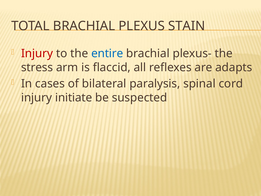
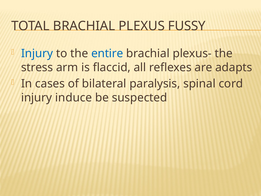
STAIN: STAIN -> FUSSY
Injury at (37, 53) colour: red -> blue
initiate: initiate -> induce
